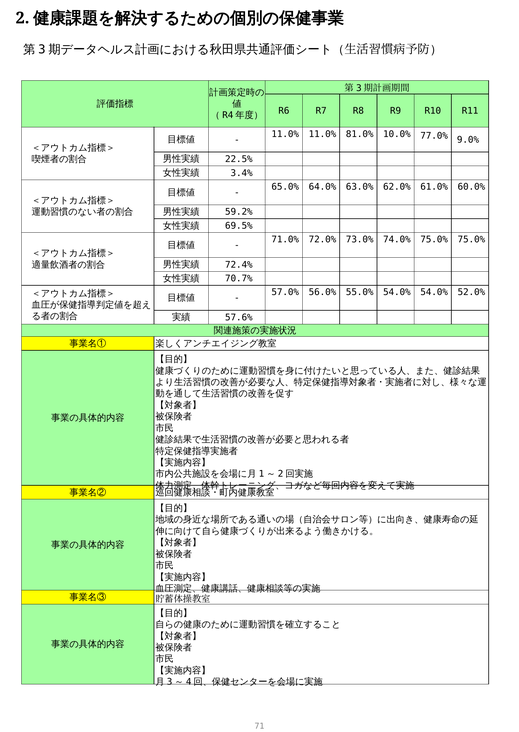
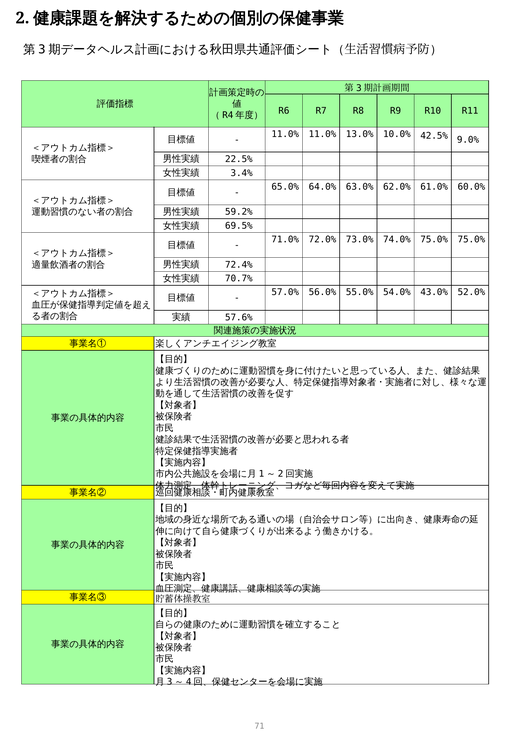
81.0%: 81.0% -> 13.0%
77.0%: 77.0% -> 42.5%
54.0% 54.0%: 54.0% -> 43.0%
